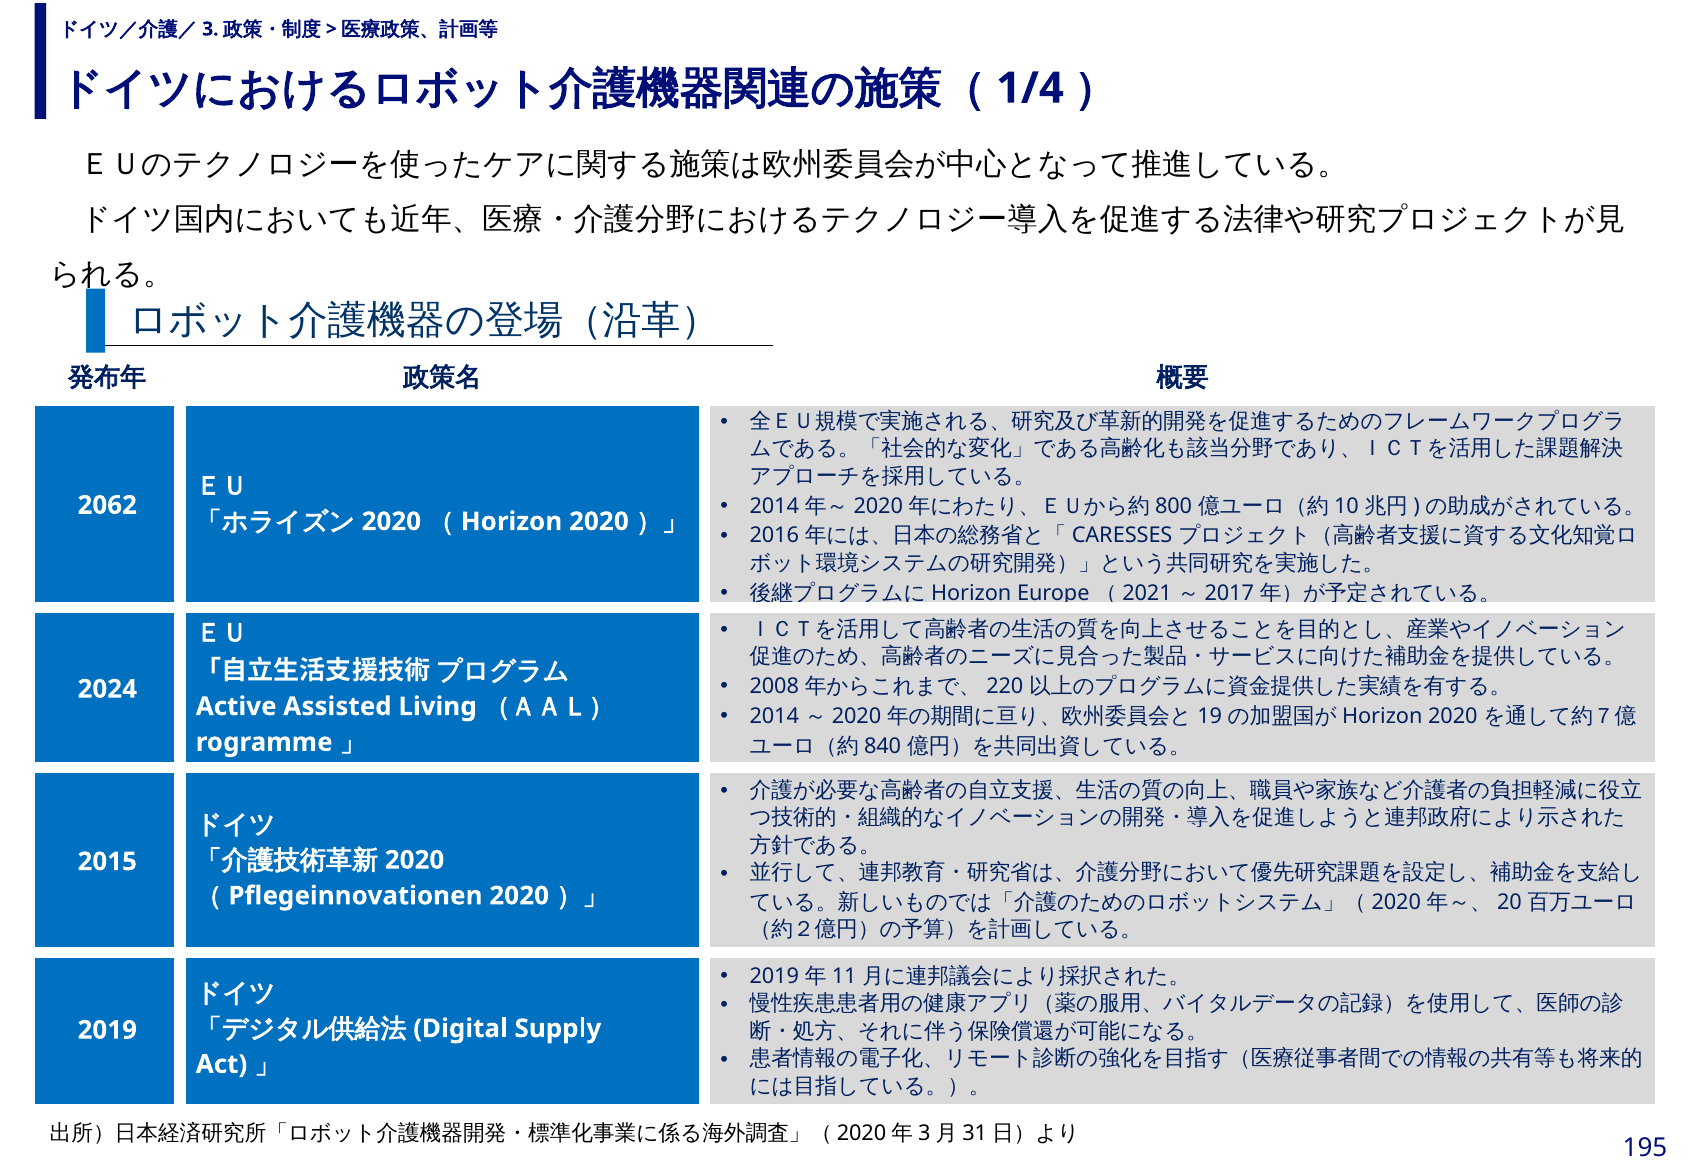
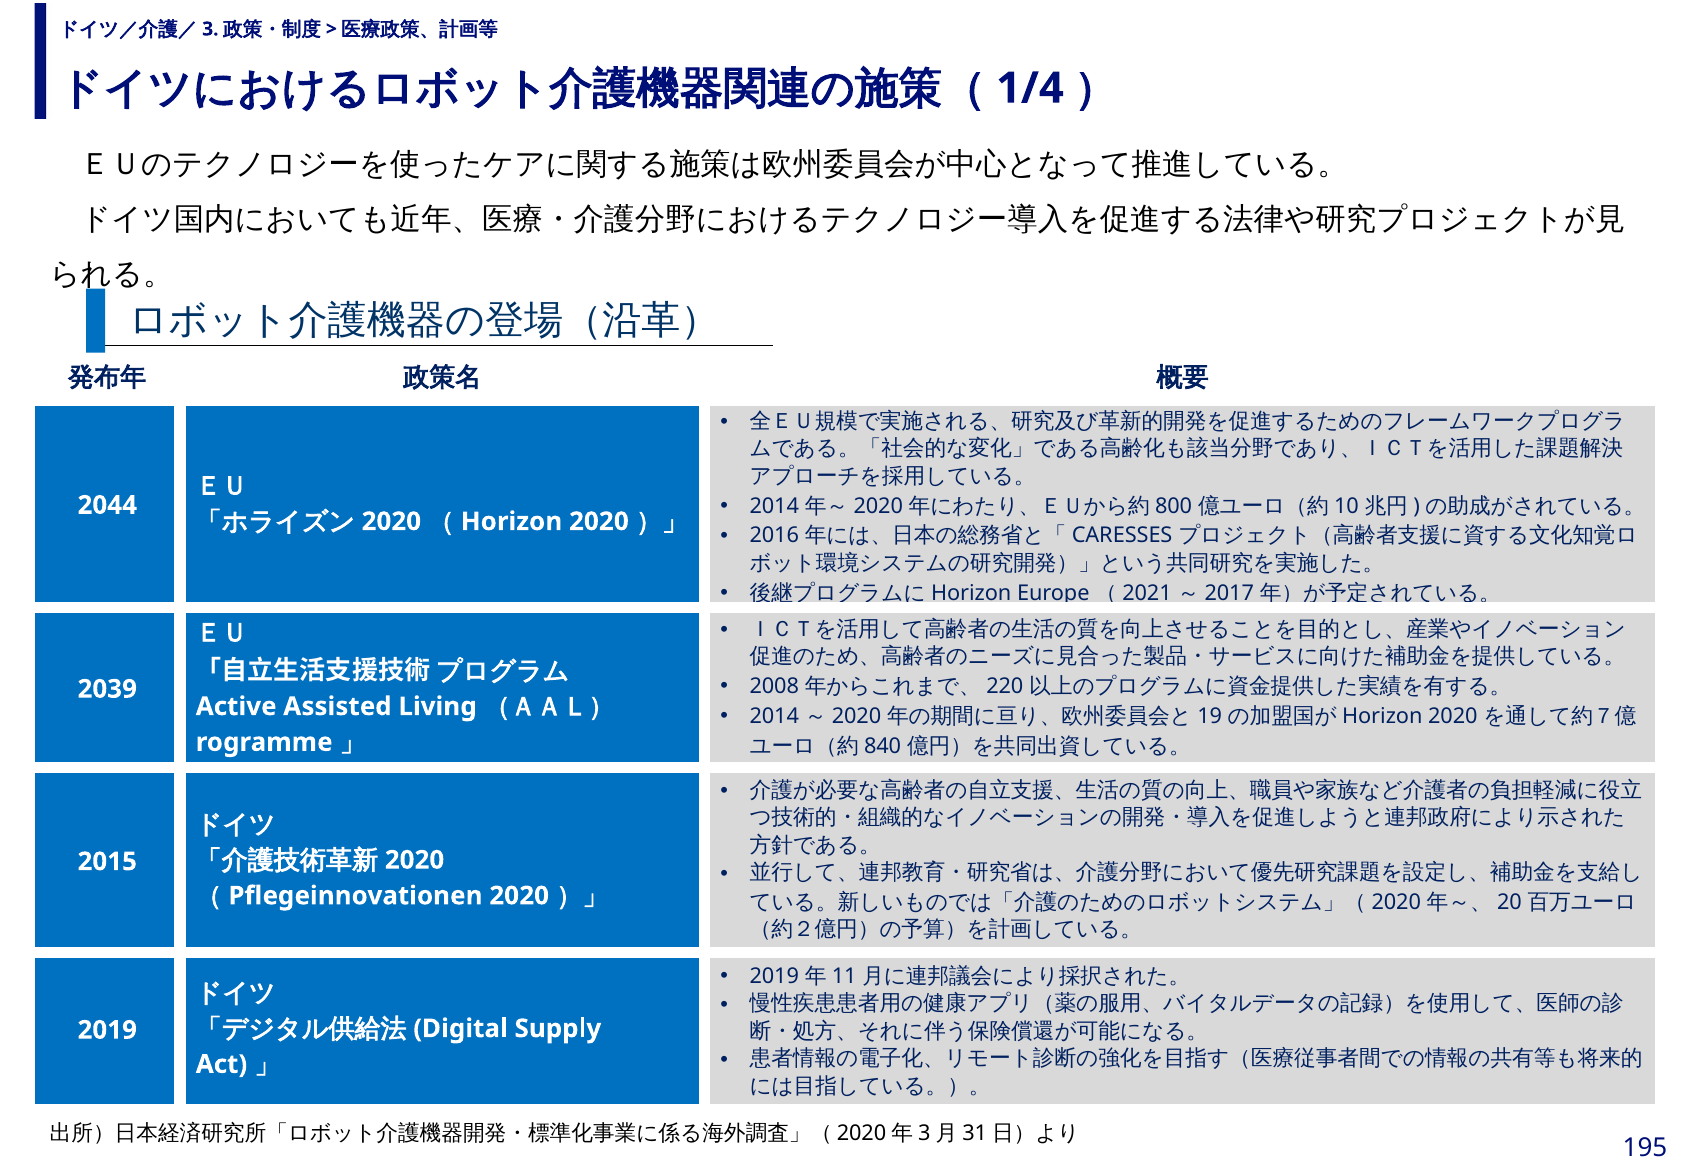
2062: 2062 -> 2044
2024: 2024 -> 2039
